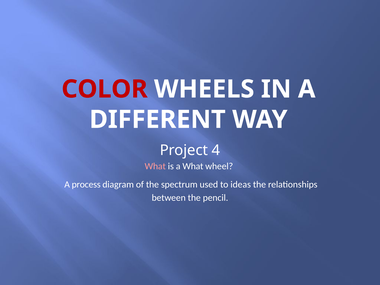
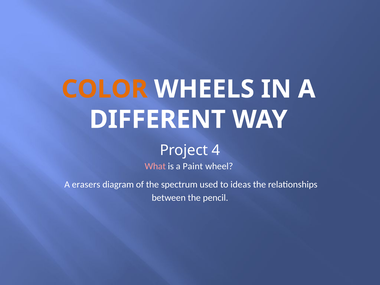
COLOR colour: red -> orange
a What: What -> Paint
process: process -> erasers
